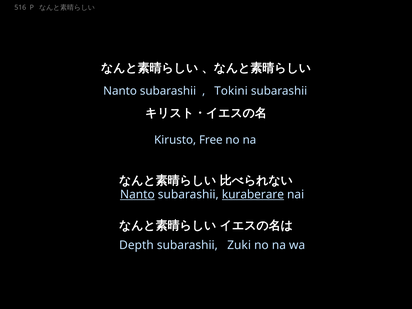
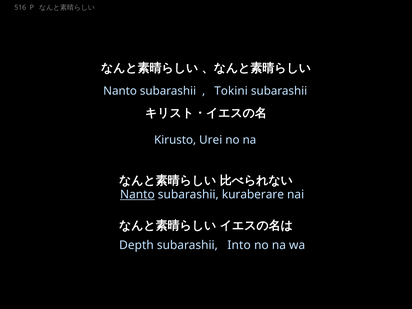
Free: Free -> Urei
kuraberare underline: present -> none
Zuki: Zuki -> Into
